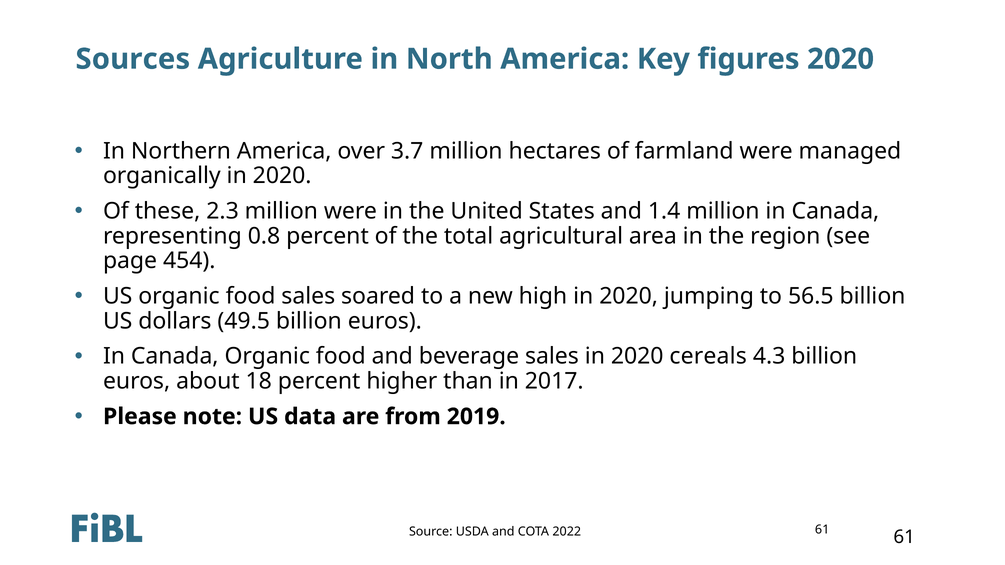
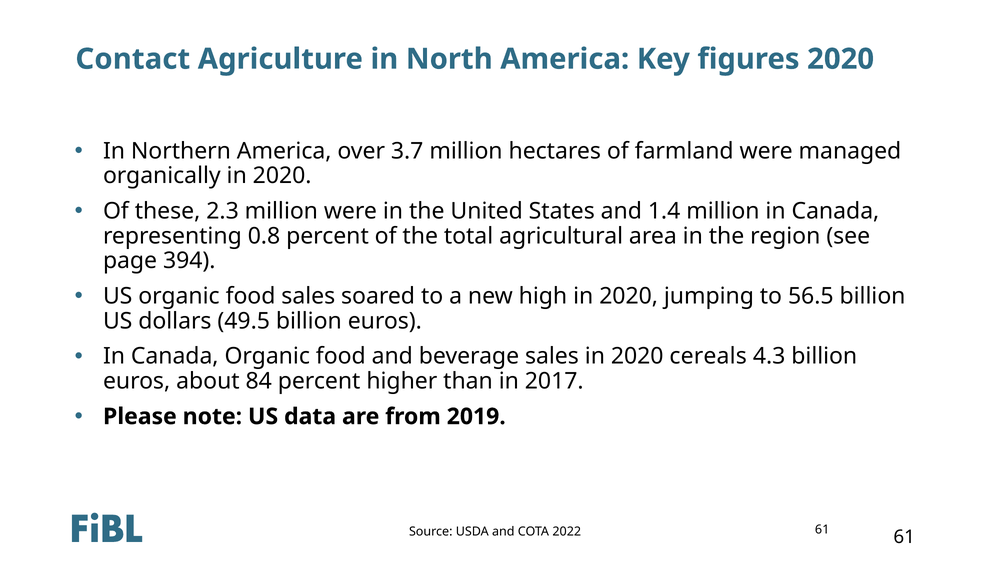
Sources: Sources -> Contact
454: 454 -> 394
18: 18 -> 84
